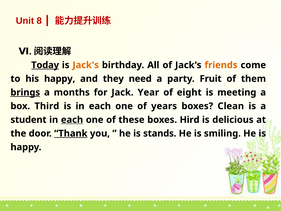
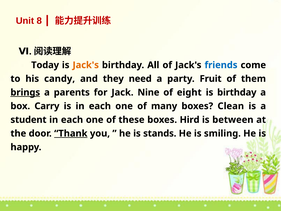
Today underline: present -> none
friends colour: orange -> blue
his happy: happy -> candy
months: months -> parents
Year: Year -> Nine
is meeting: meeting -> birthday
Third: Third -> Carry
years: years -> many
each at (72, 120) underline: present -> none
delicious: delicious -> between
